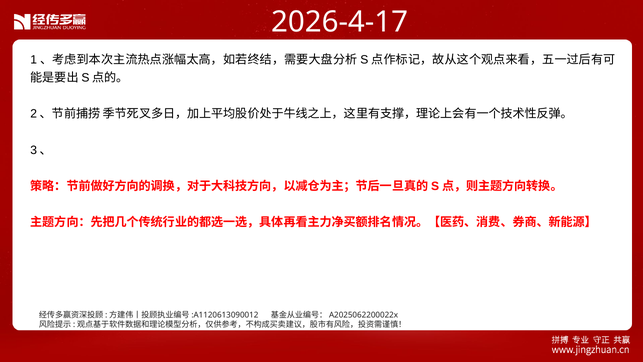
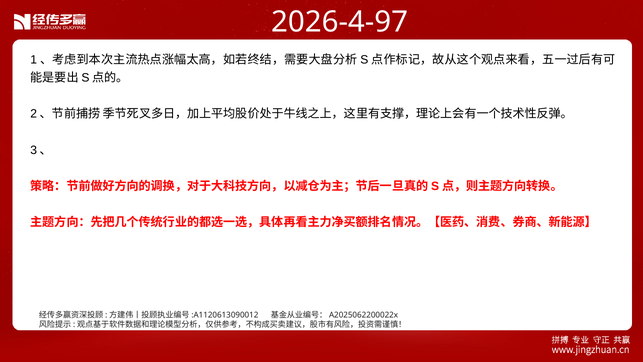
2026-4-17: 2026-4-17 -> 2026-4-97
